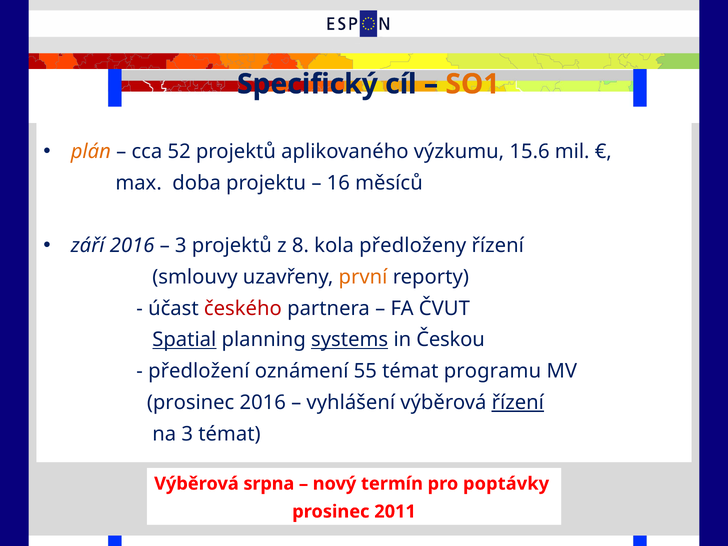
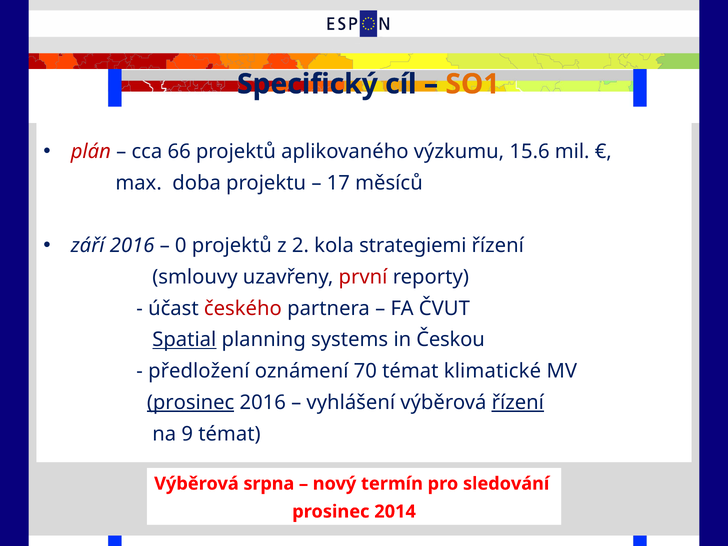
plán colour: orange -> red
52: 52 -> 66
16: 16 -> 17
3 at (181, 246): 3 -> 0
8: 8 -> 2
předloženy: předloženy -> strategiemi
první colour: orange -> red
systems underline: present -> none
55: 55 -> 70
programu: programu -> klimatické
prosinec at (191, 402) underline: none -> present
na 3: 3 -> 9
poptávky: poptávky -> sledování
2011: 2011 -> 2014
